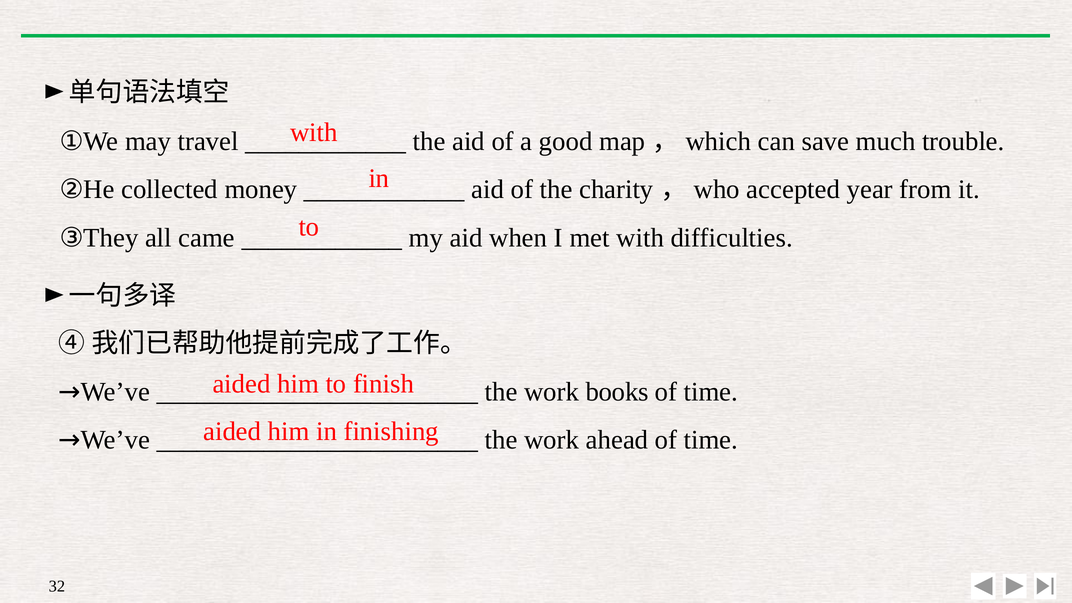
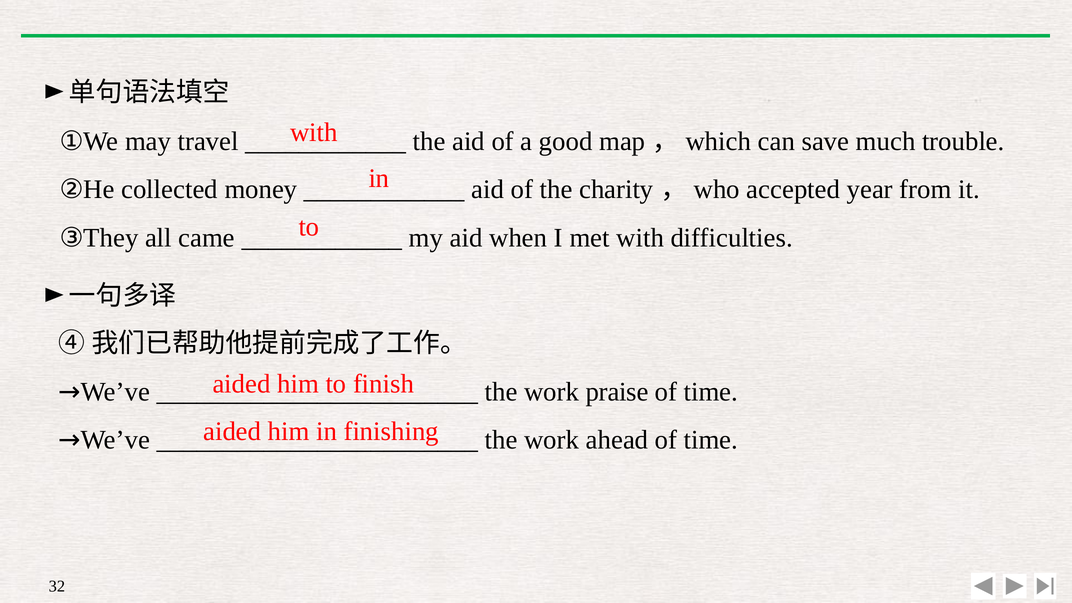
books: books -> praise
